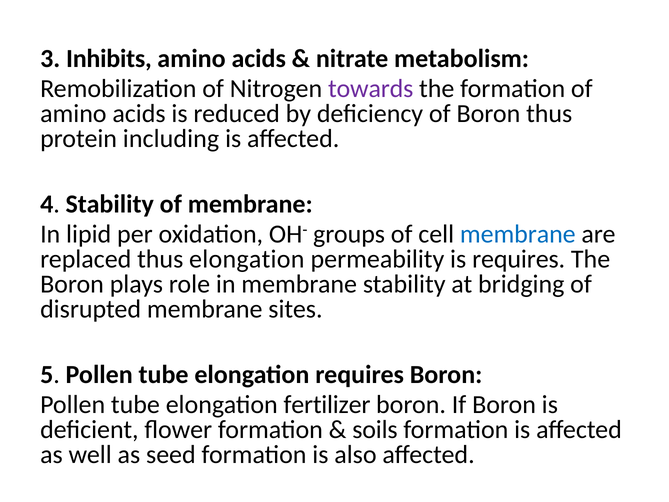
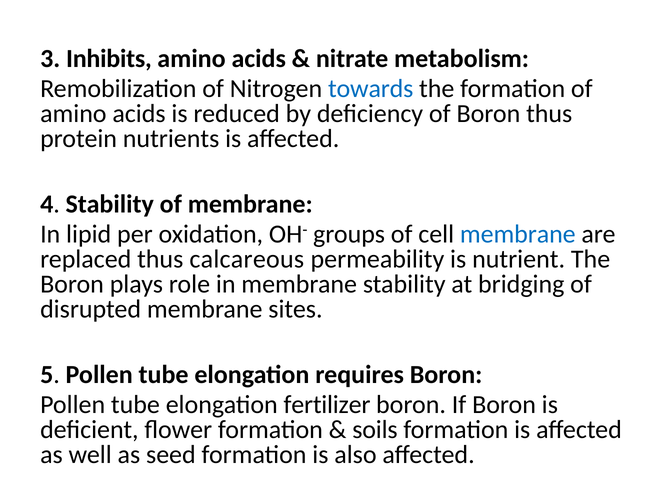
towards colour: purple -> blue
including: including -> nutrients
thus elongation: elongation -> calcareous
is requires: requires -> nutrient
